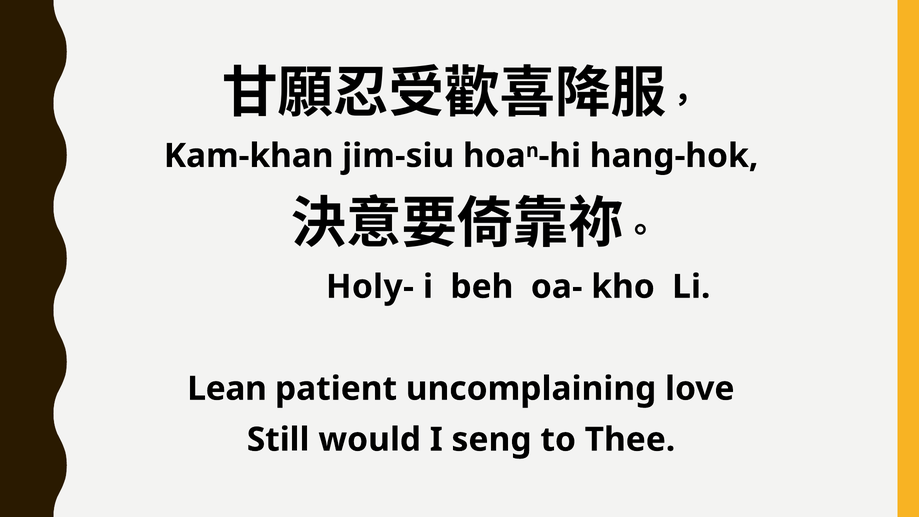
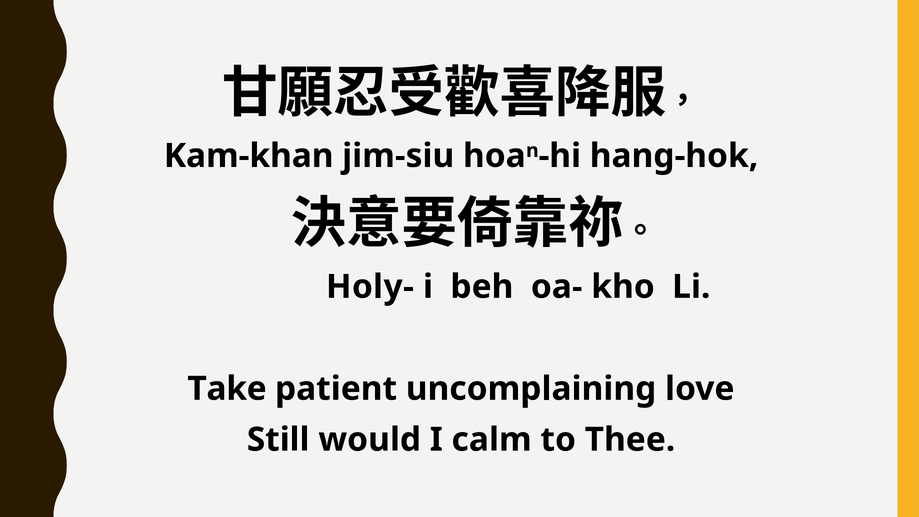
Lean: Lean -> Take
seng: seng -> calm
